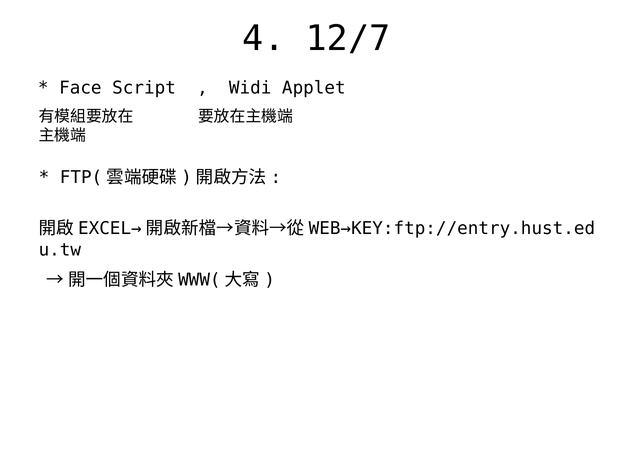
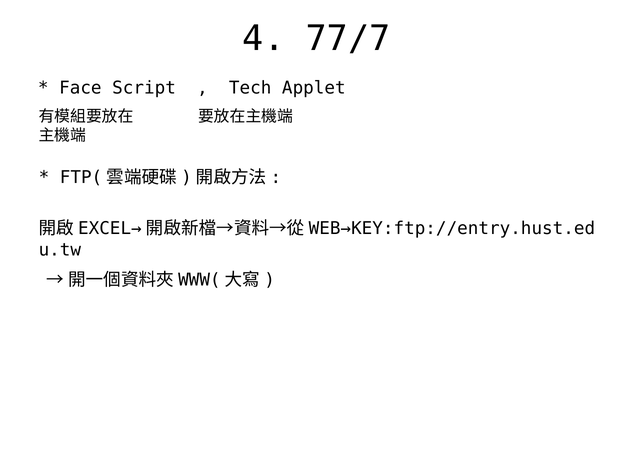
12/7: 12/7 -> 77/7
Widi: Widi -> Tech
